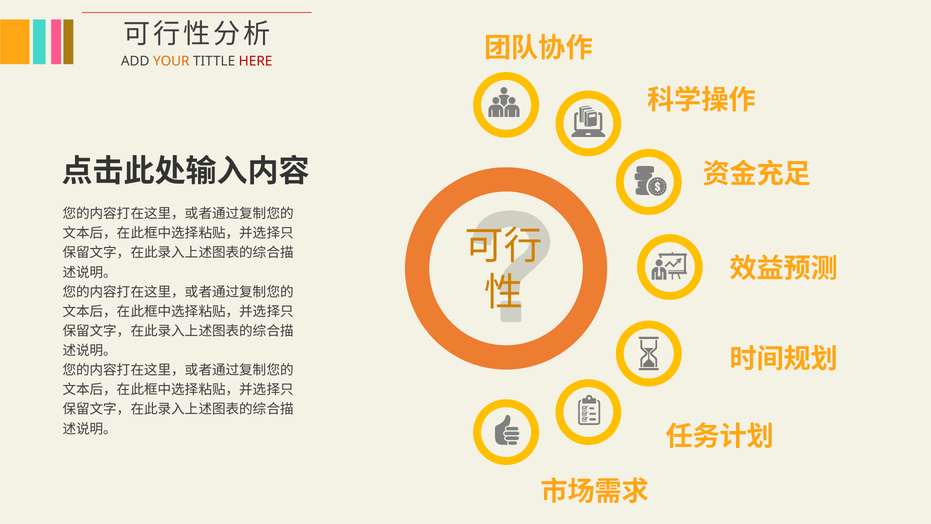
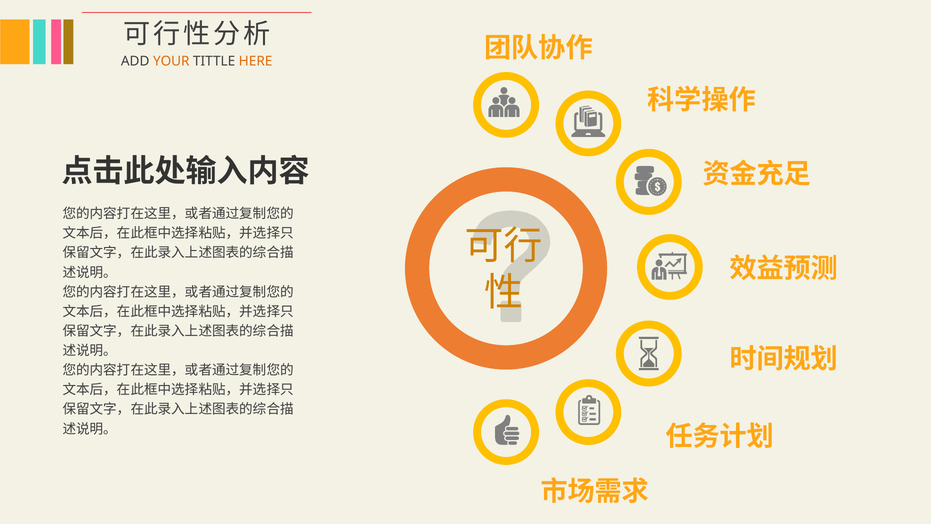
HERE colour: red -> orange
